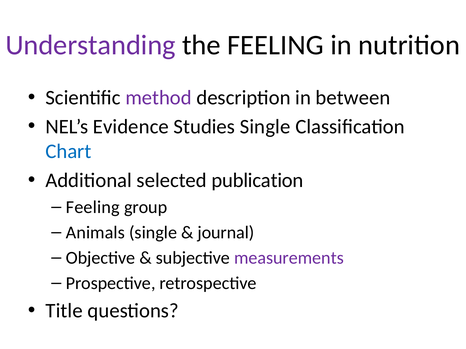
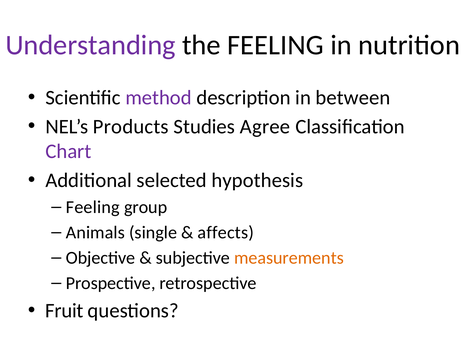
Evidence: Evidence -> Products
Studies Single: Single -> Agree
Chart colour: blue -> purple
publication: publication -> hypothesis
journal: journal -> affects
measurements colour: purple -> orange
Title: Title -> Fruit
